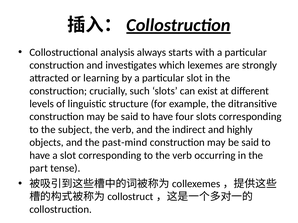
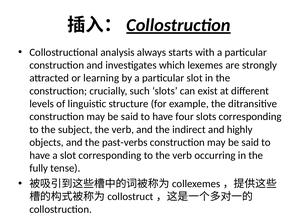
past-mind: past-mind -> past-verbs
part: part -> fully
